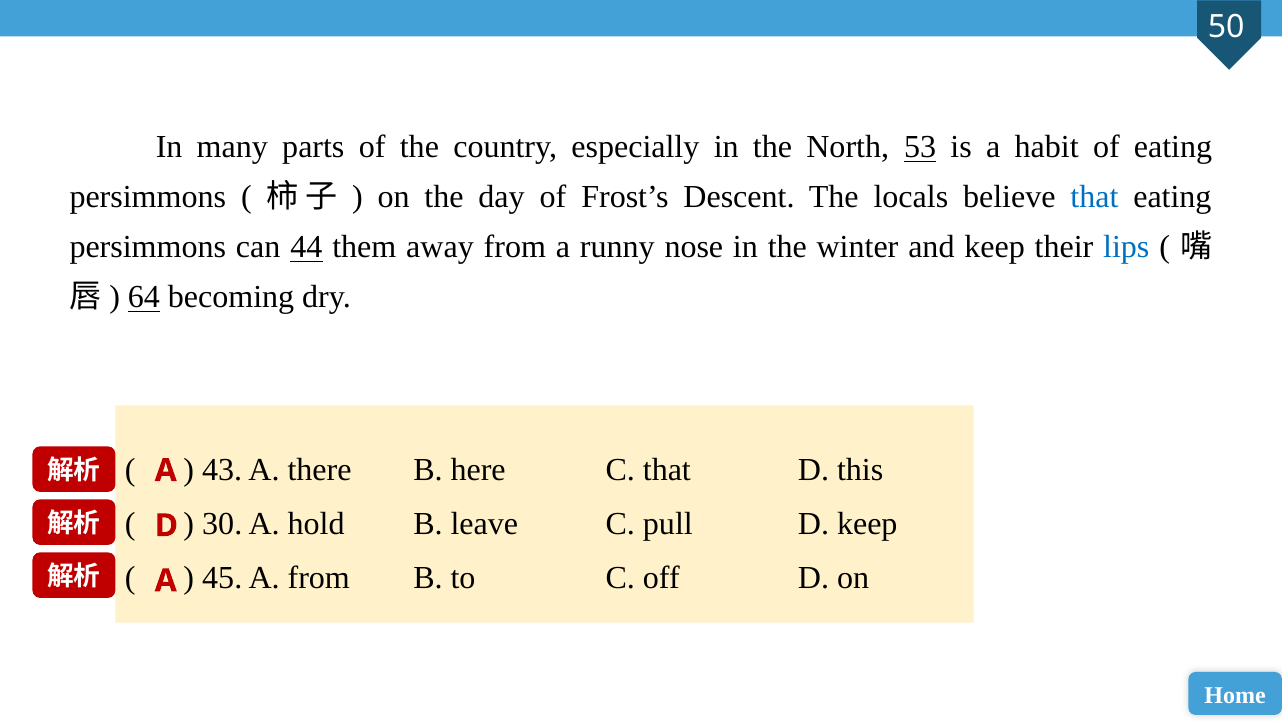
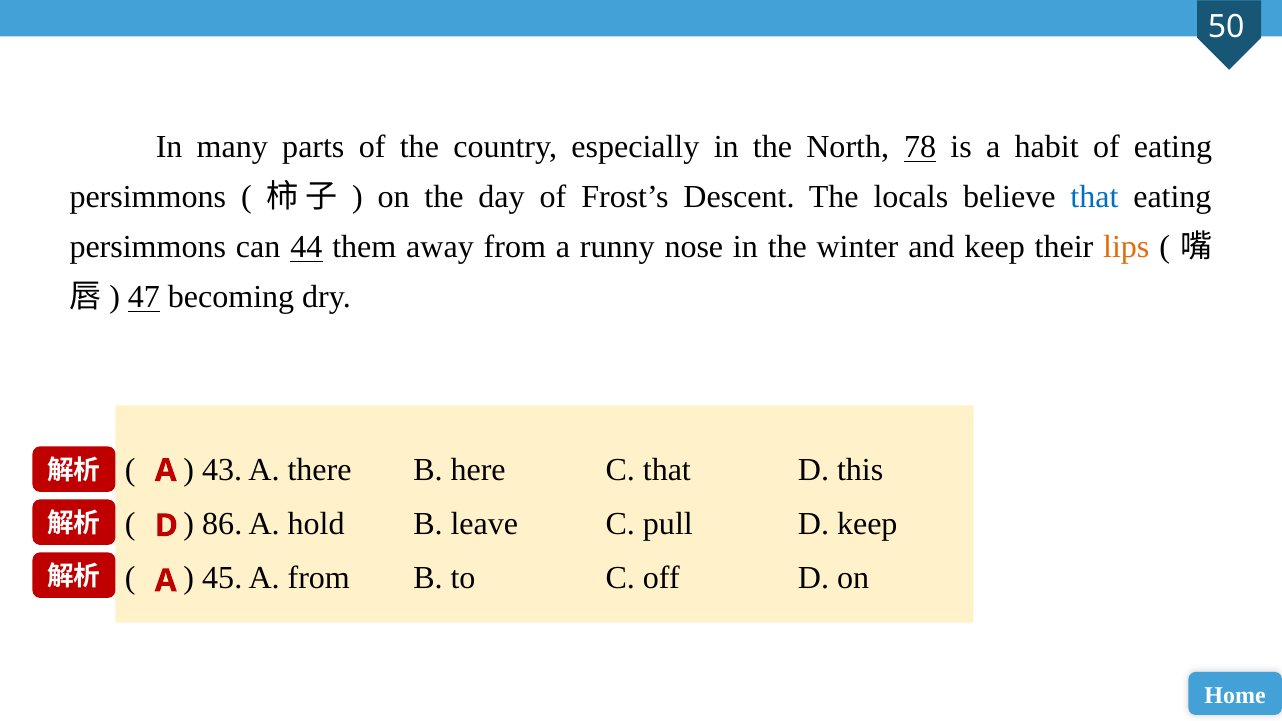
53: 53 -> 78
lips colour: blue -> orange
64: 64 -> 47
30: 30 -> 86
